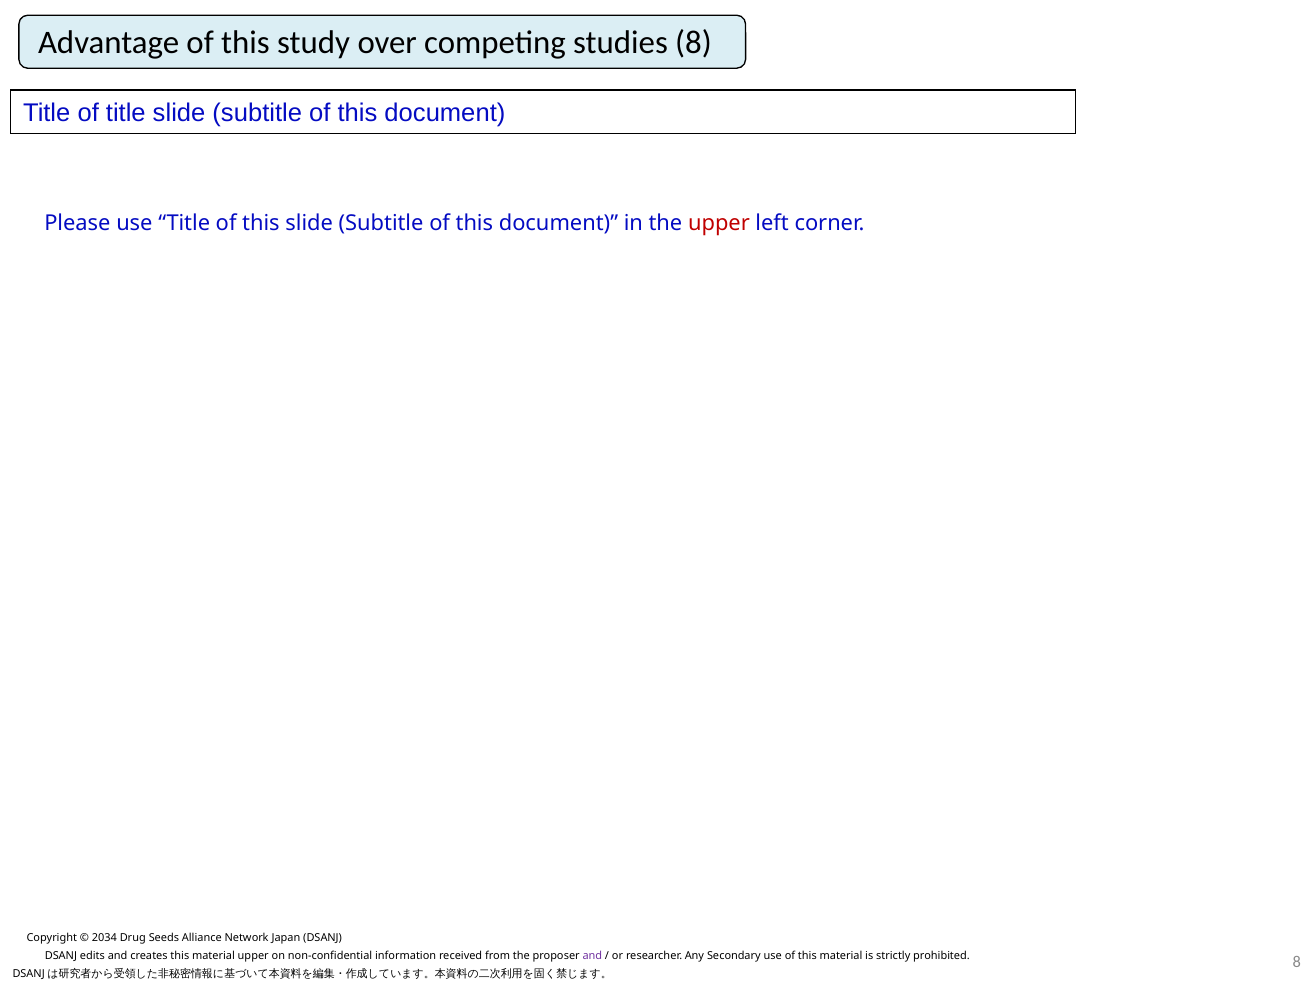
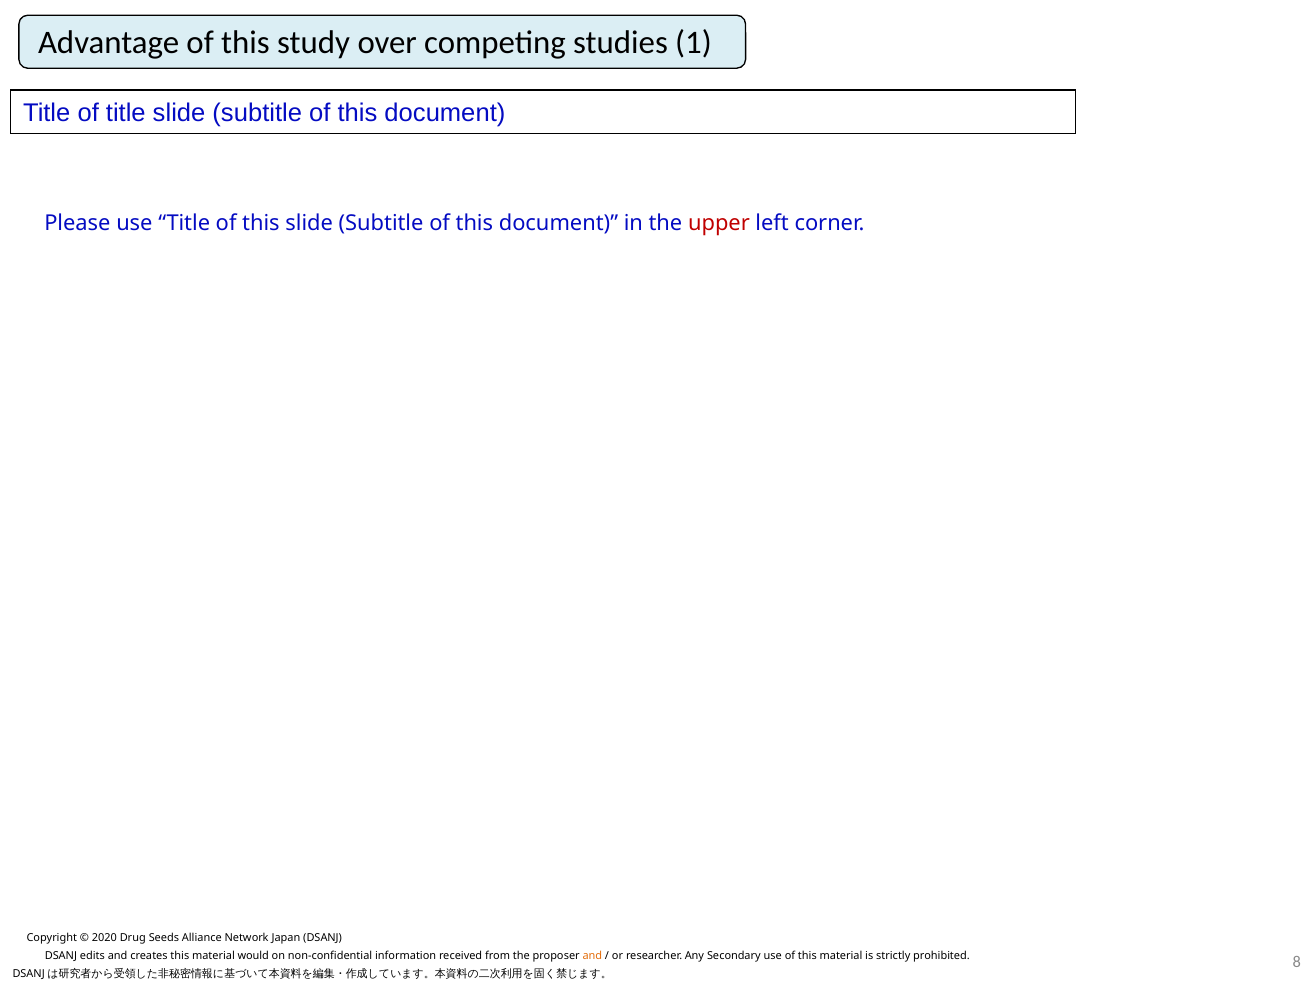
studies 8: 8 -> 1
2034: 2034 -> 2020
material upper: upper -> would
and at (592, 956) colour: purple -> orange
